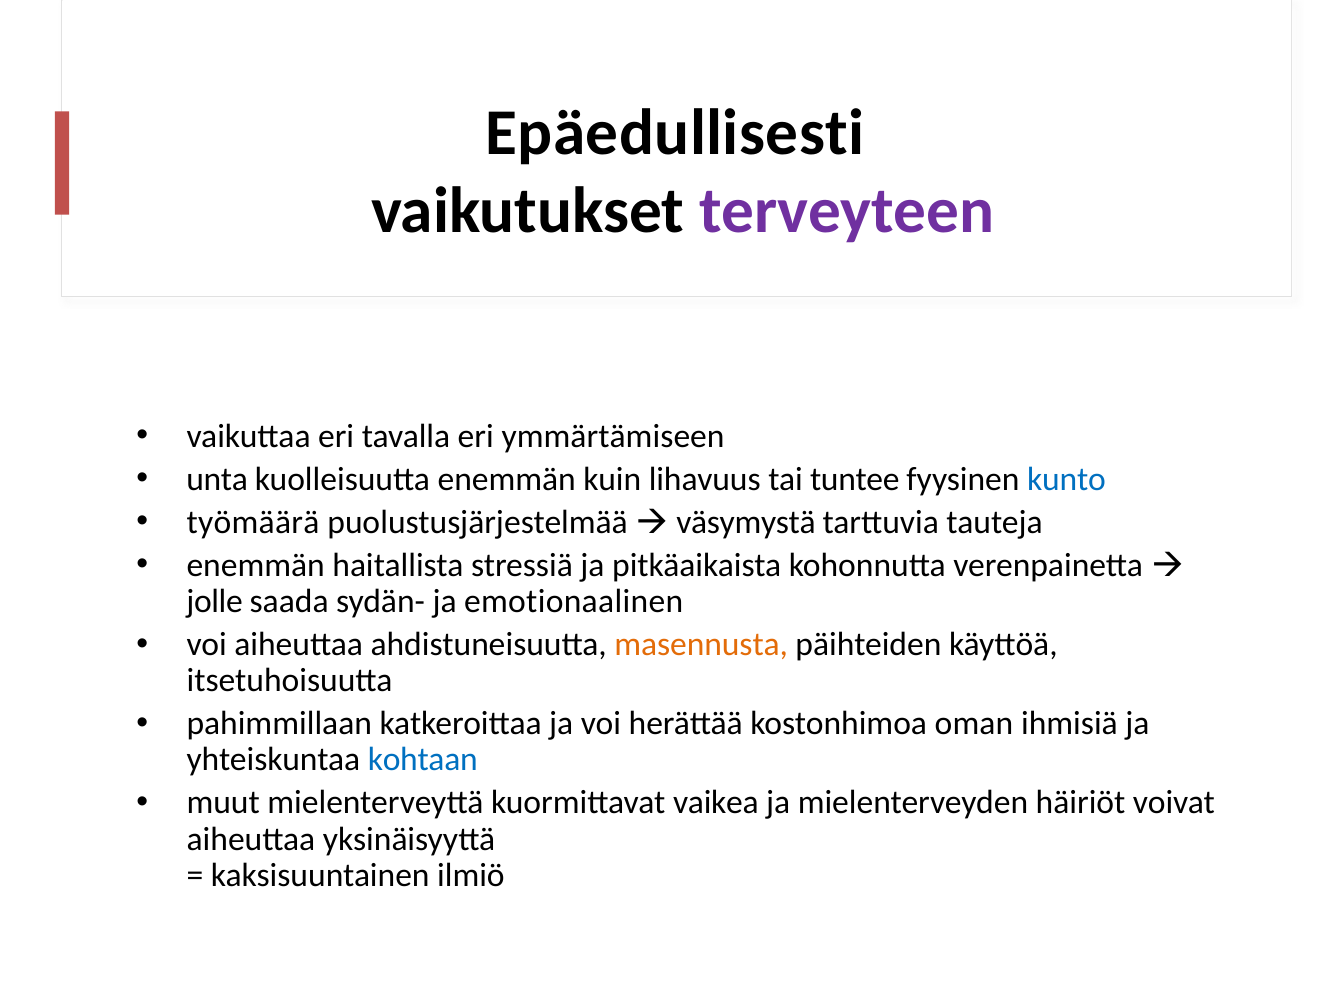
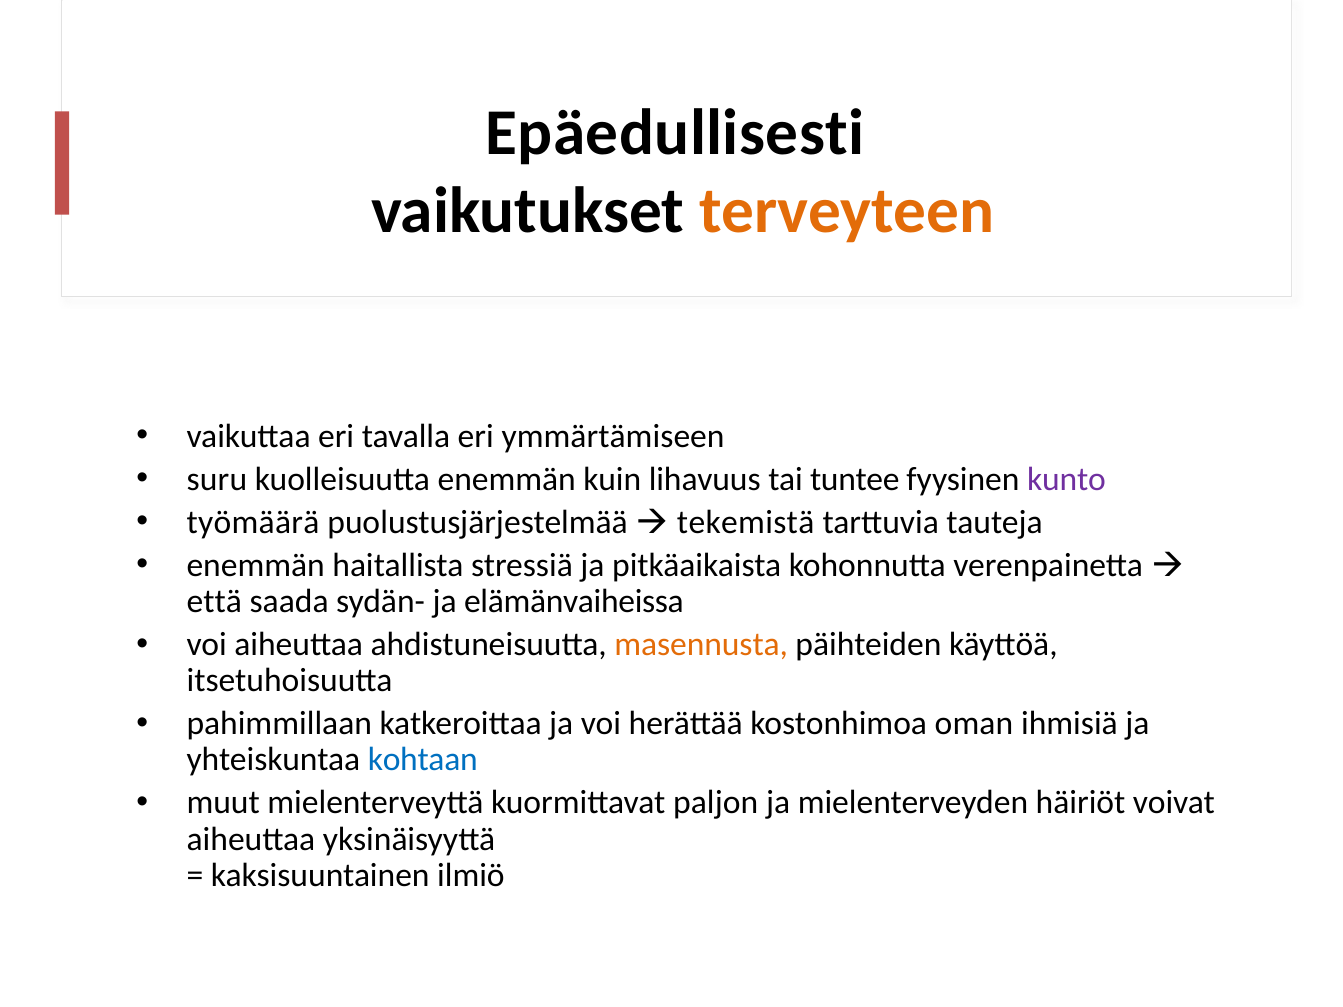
terveyteen colour: purple -> orange
unta: unta -> suru
kunto colour: blue -> purple
väsymystä: väsymystä -> tekemistä
jolle: jolle -> että
emotionaalinen: emotionaalinen -> elämänvaiheissa
vaikea: vaikea -> paljon
